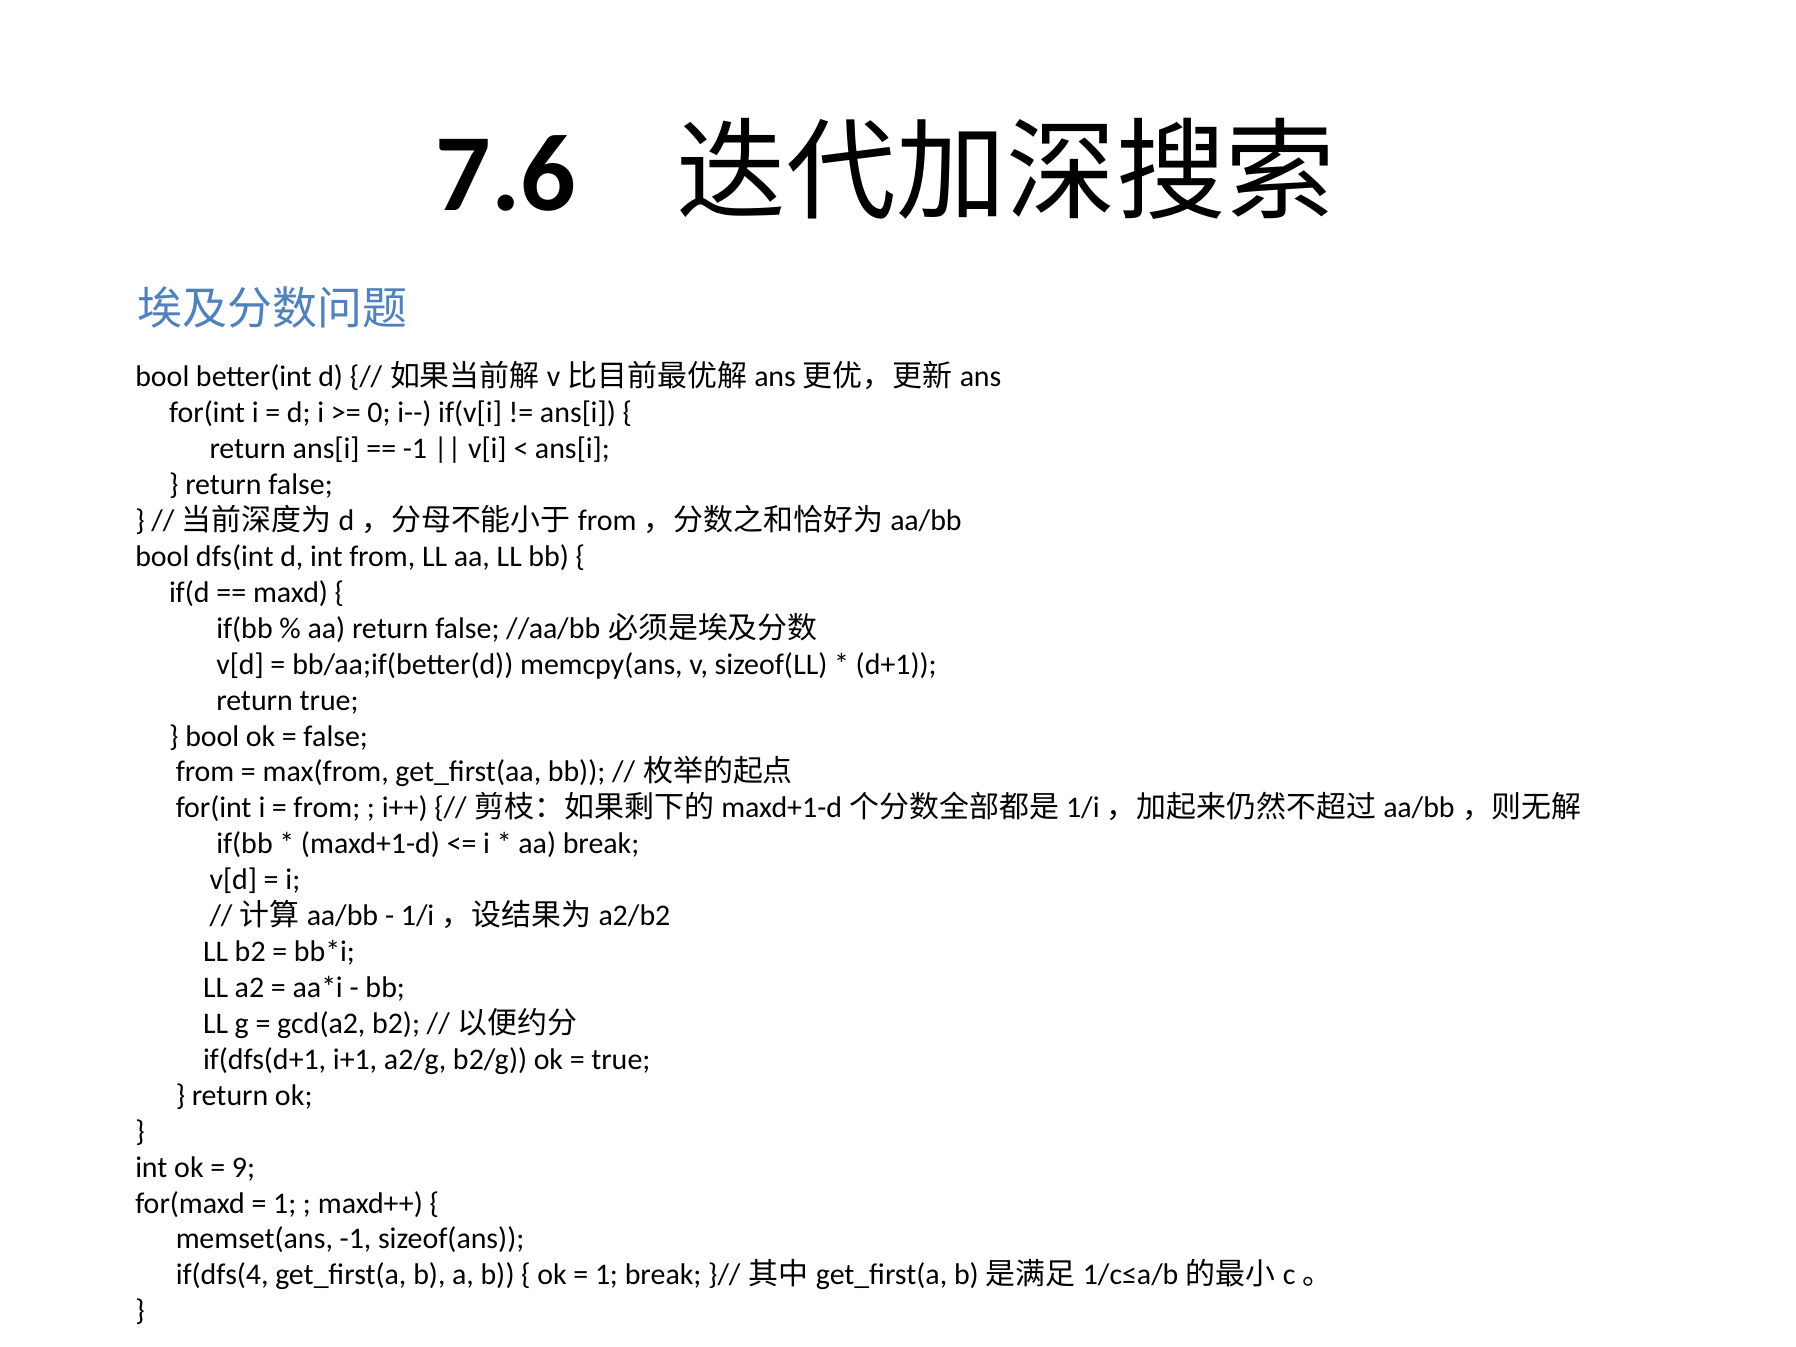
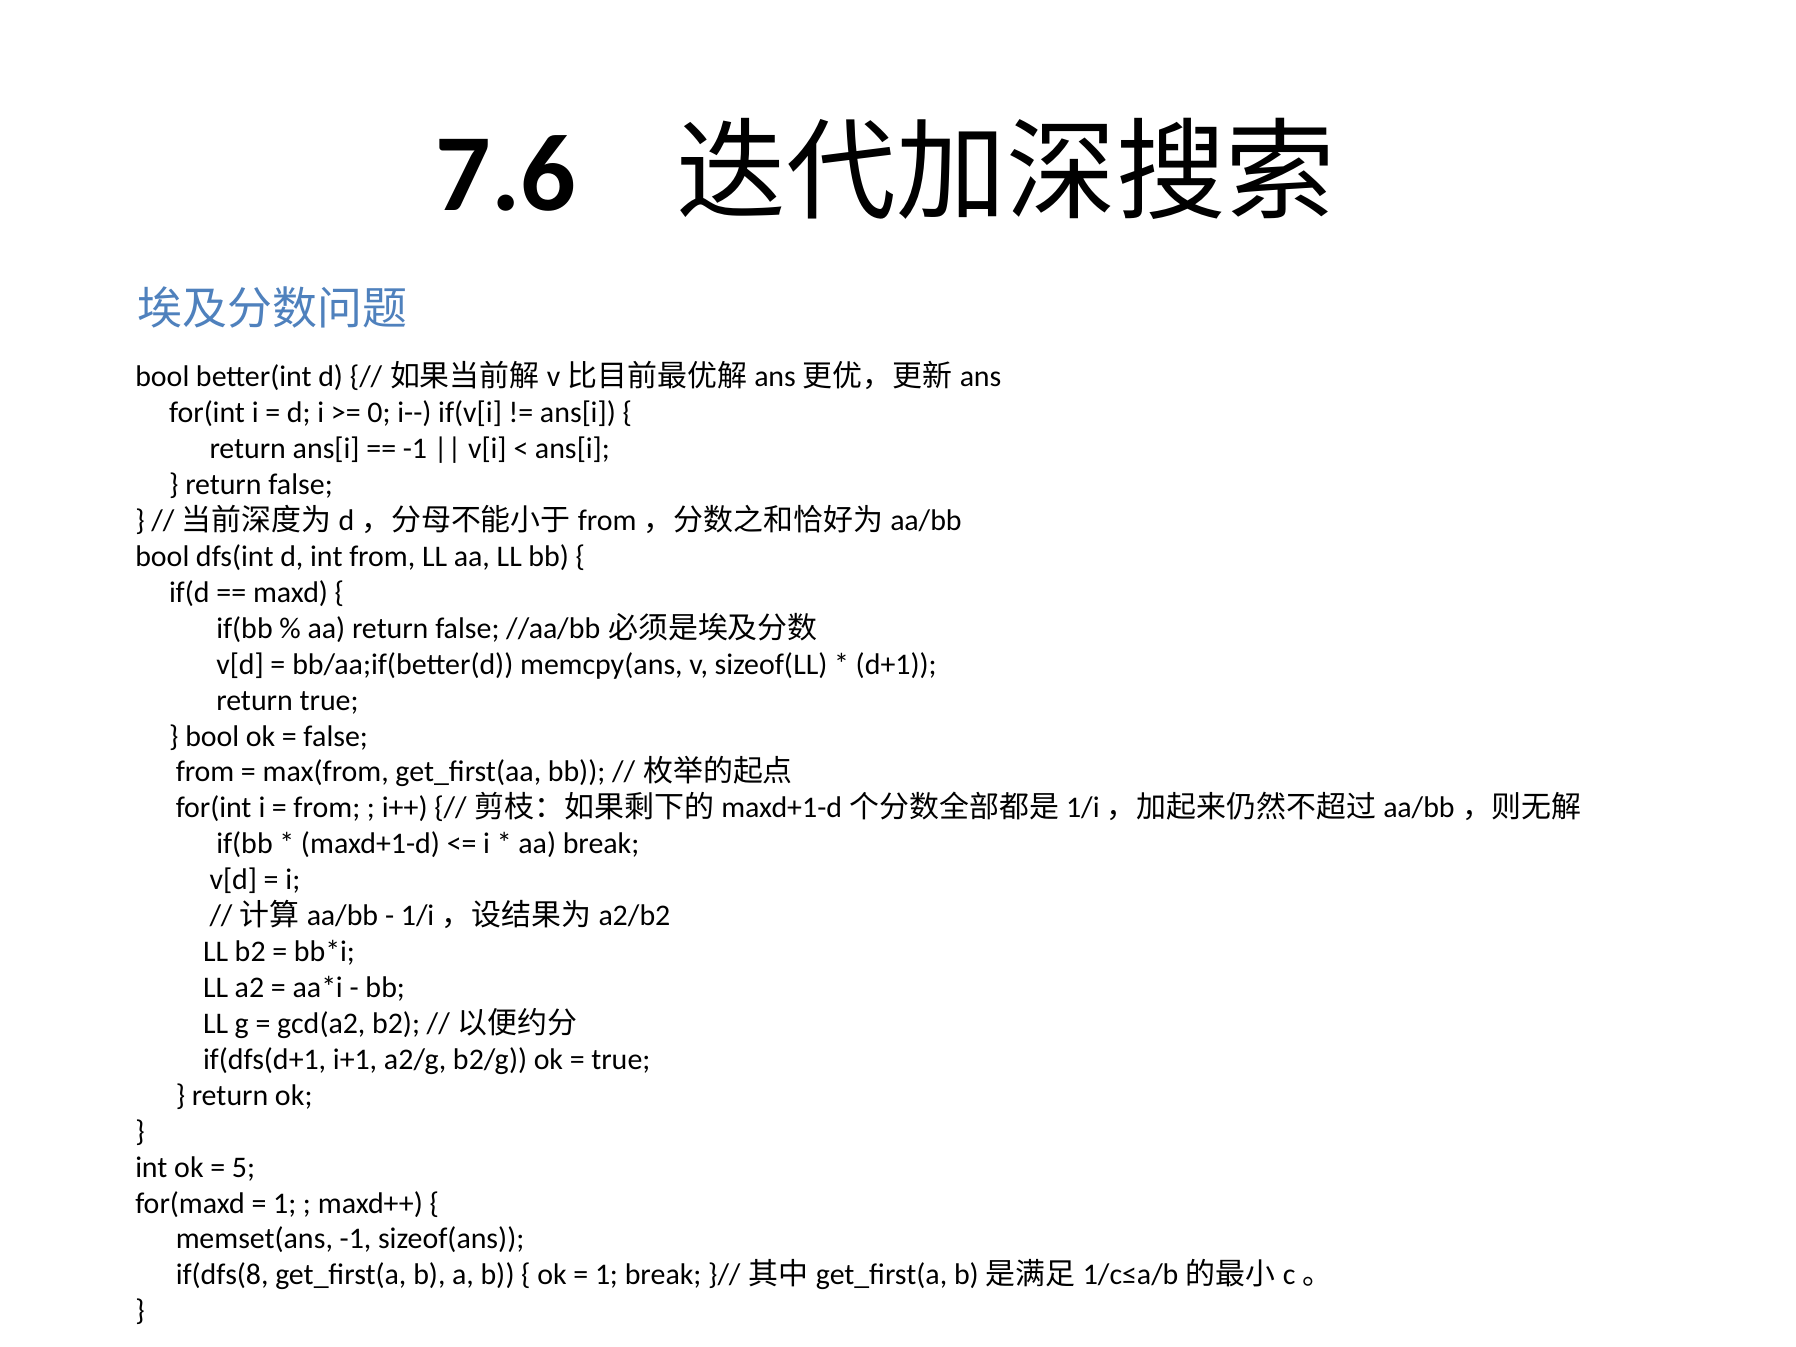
9: 9 -> 5
if(dfs(4: if(dfs(4 -> if(dfs(8
